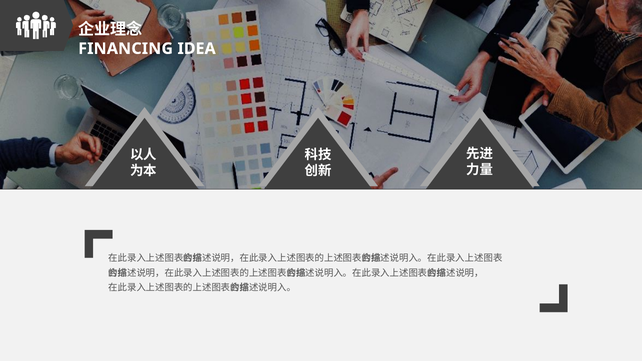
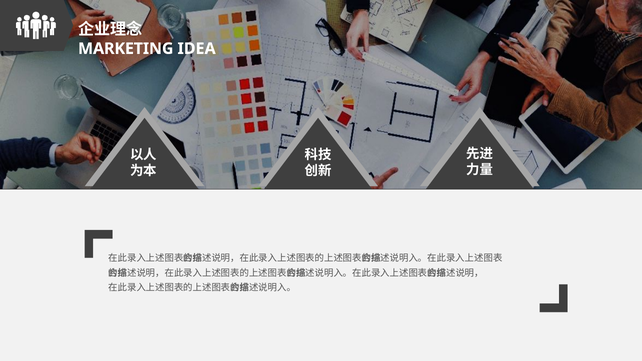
FINANCING: FINANCING -> MARKETING
